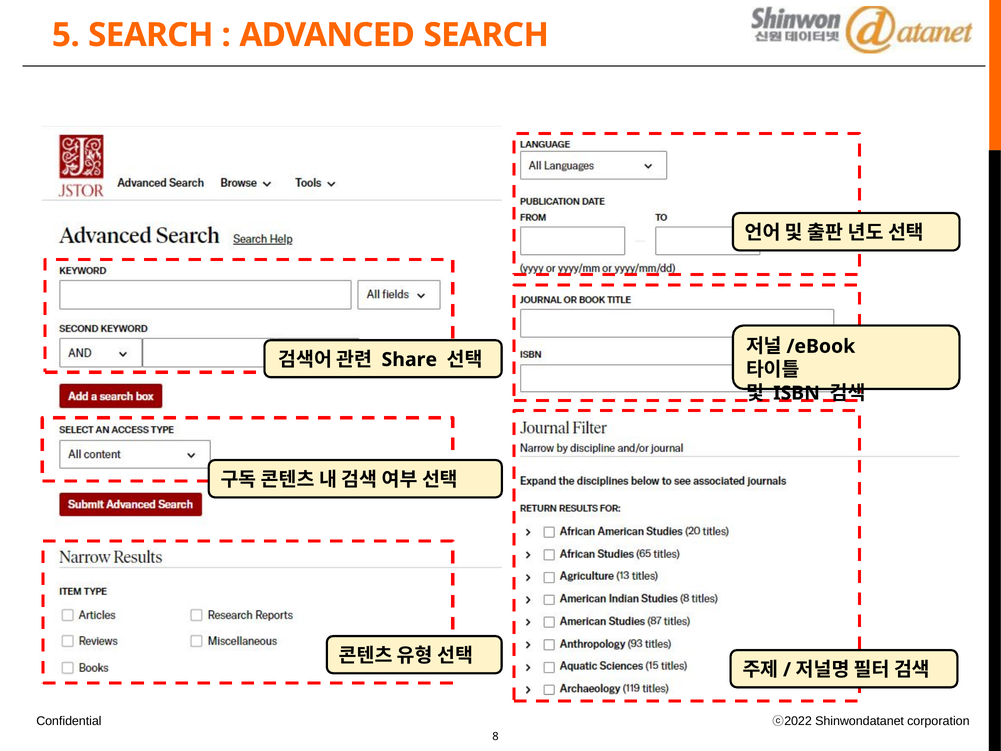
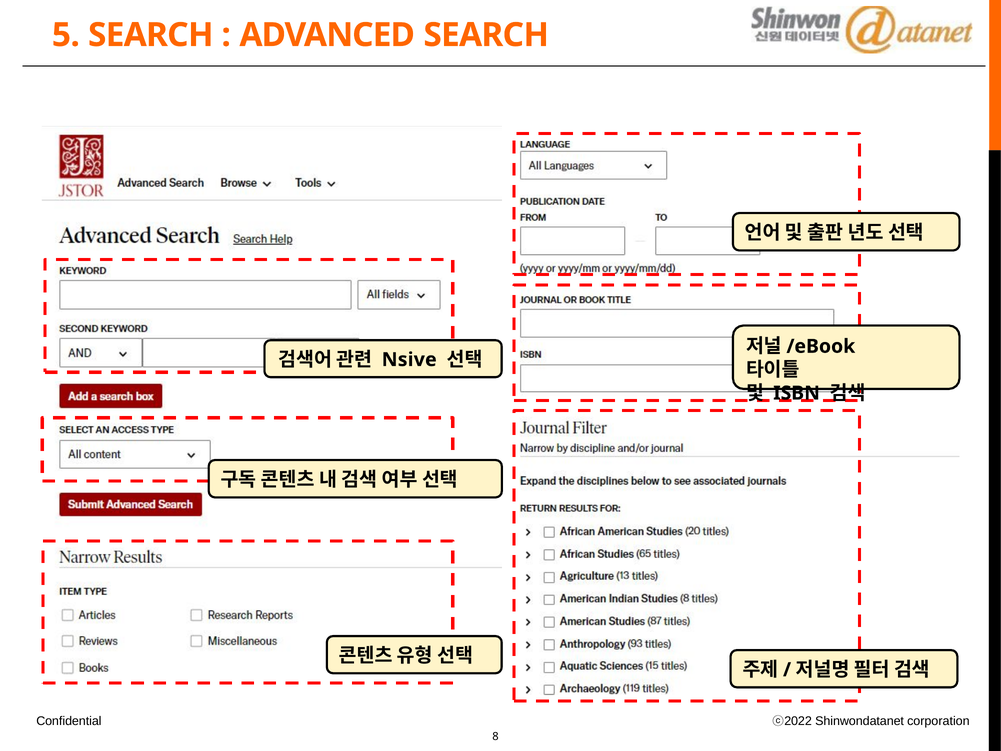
Share: Share -> Nsive
